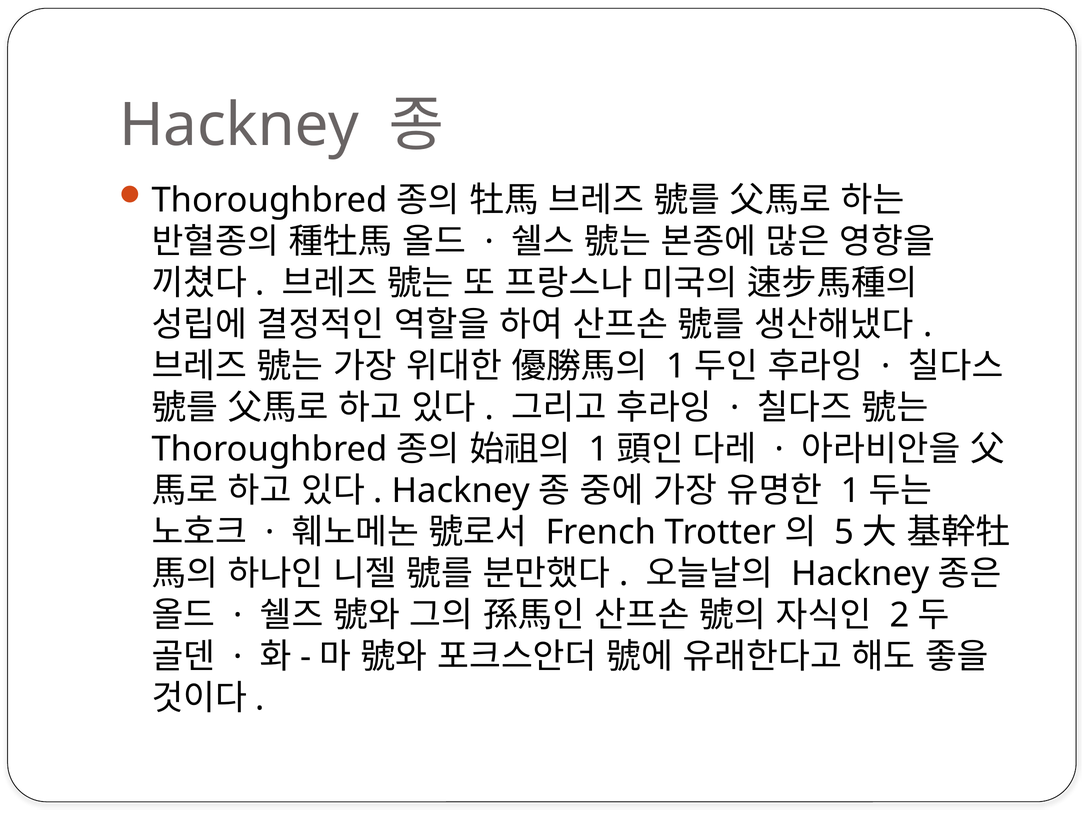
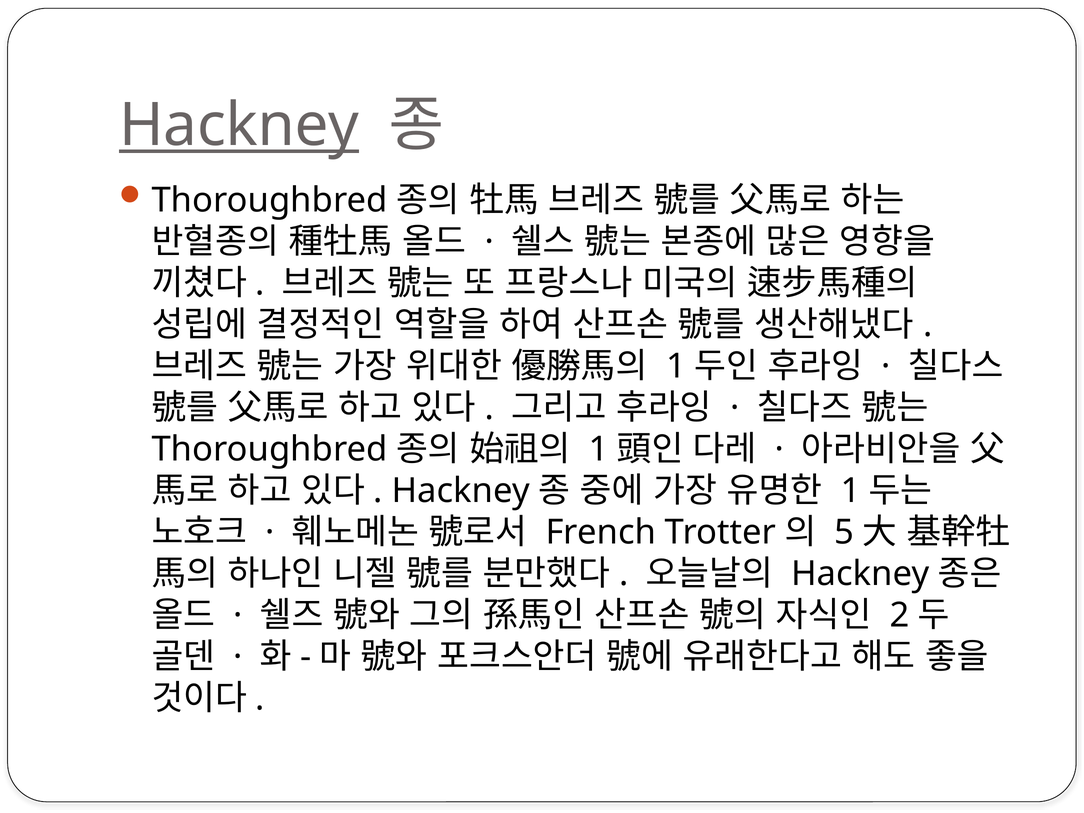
Hackney at (239, 125) underline: none -> present
